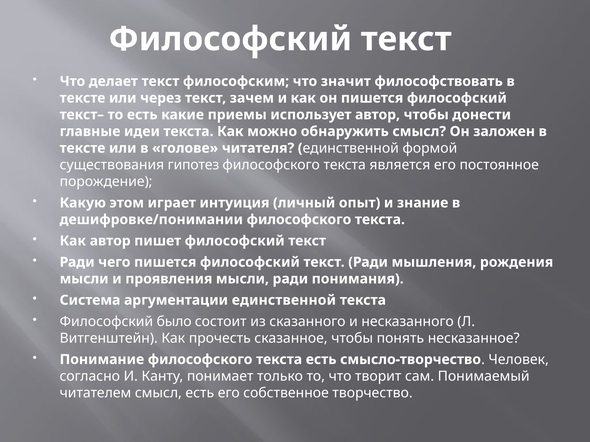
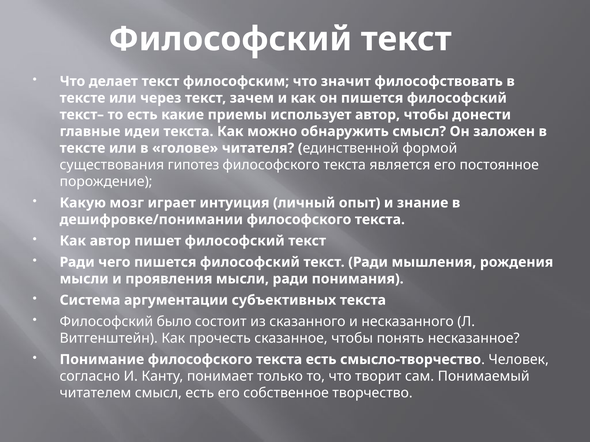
этом: этом -> мозг
аргументации единственной: единственной -> субъективных
